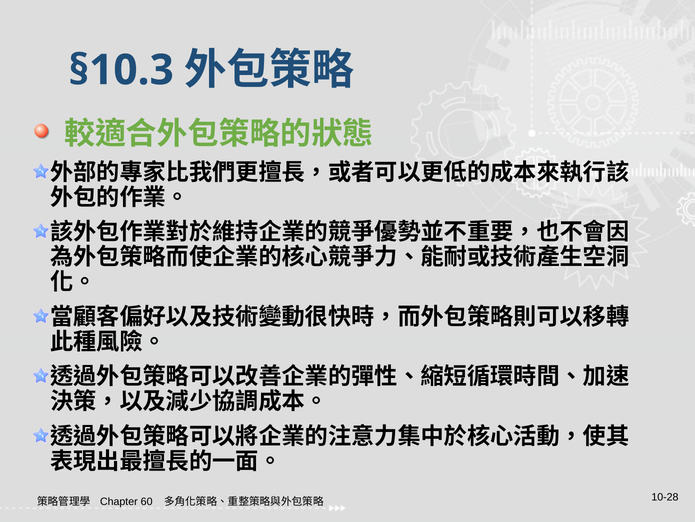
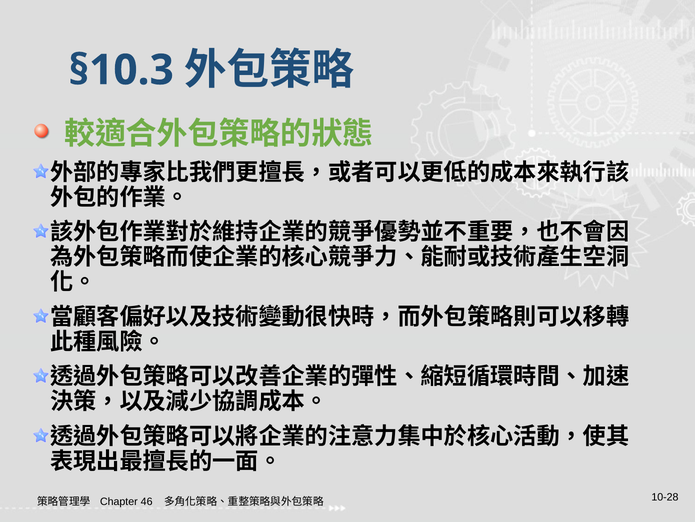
60: 60 -> 46
